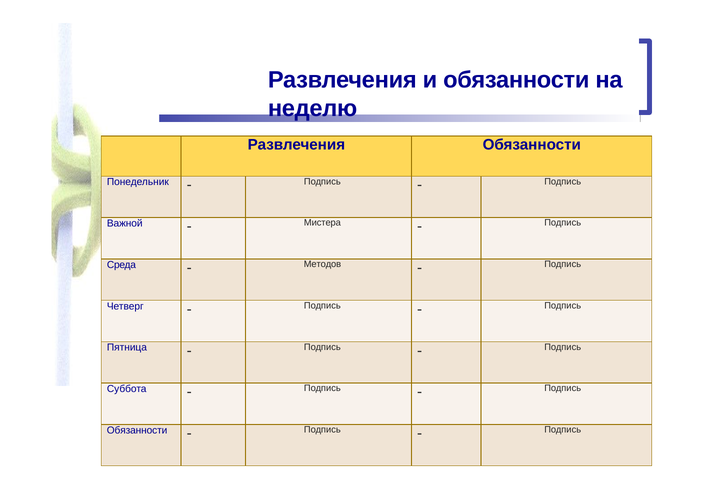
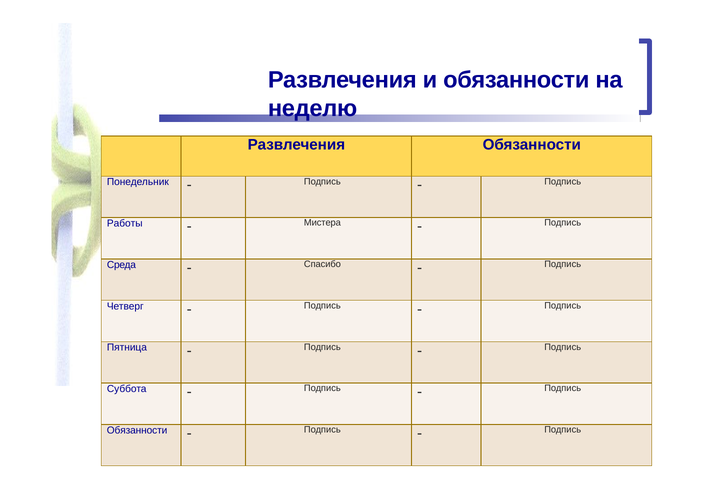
Важной: Важной -> Работы
Методов: Методов -> Спасибо
